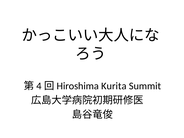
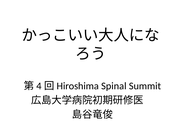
Kurita: Kurita -> Spinal
